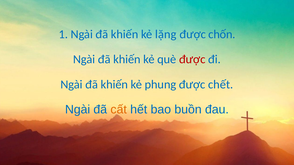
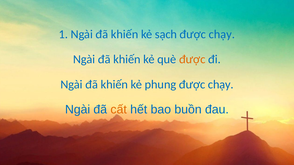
lặng: lặng -> sạch
chốn at (222, 34): chốn -> chạy
được at (192, 59) colour: red -> orange
phung được chết: chết -> chạy
